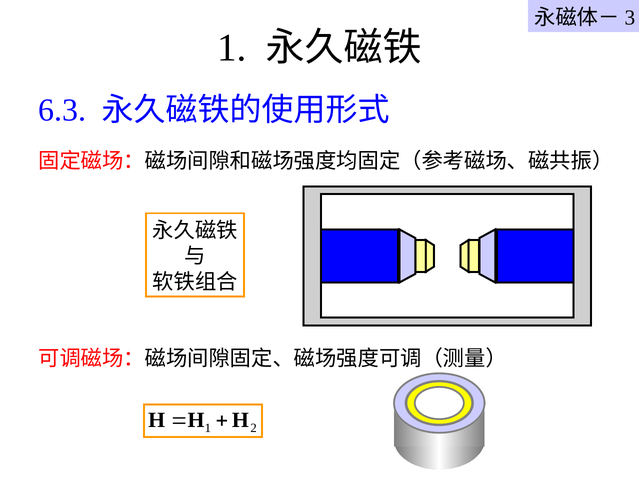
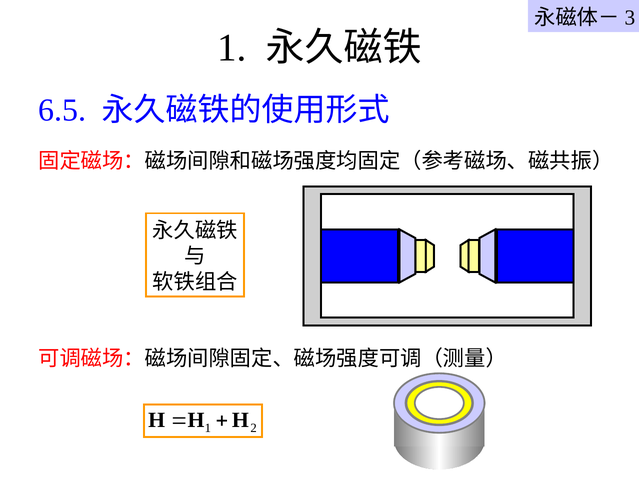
6.3: 6.3 -> 6.5
